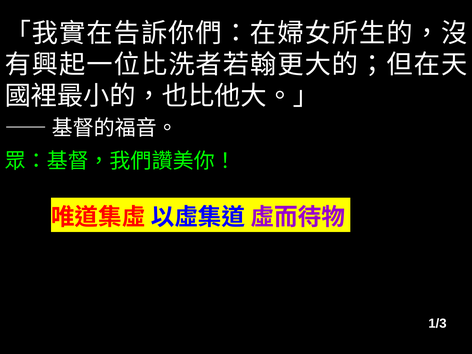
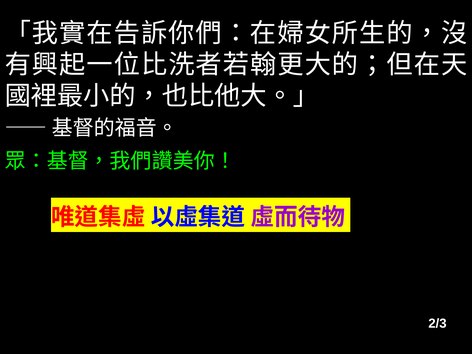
1/3: 1/3 -> 2/3
